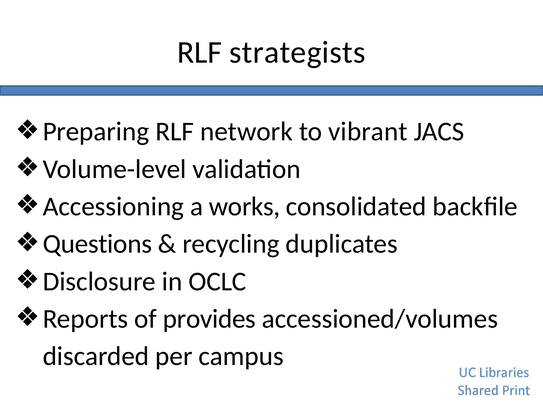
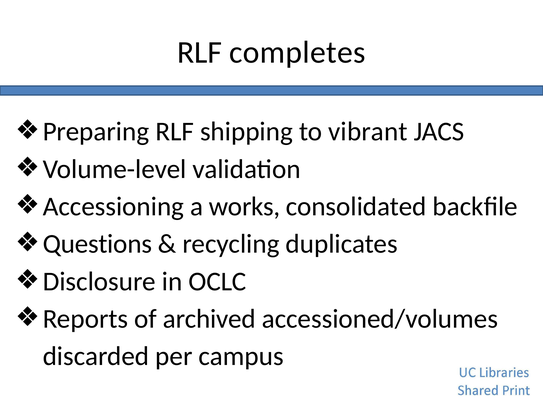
strategists: strategists -> completes
network: network -> shipping
provides: provides -> archived
